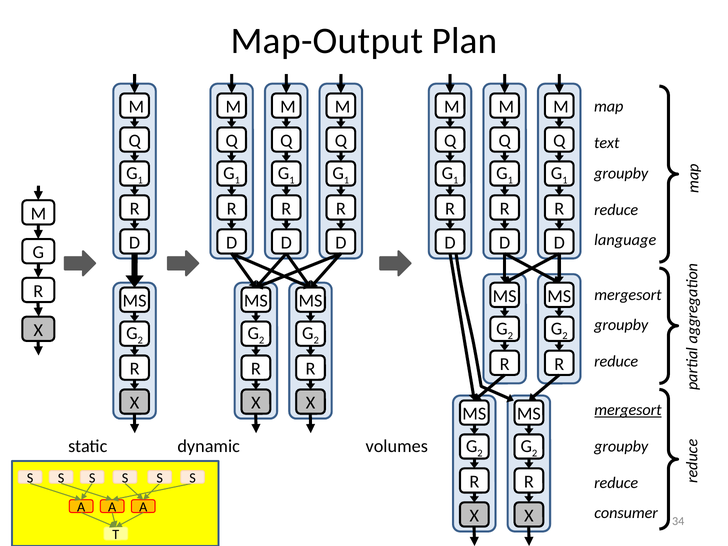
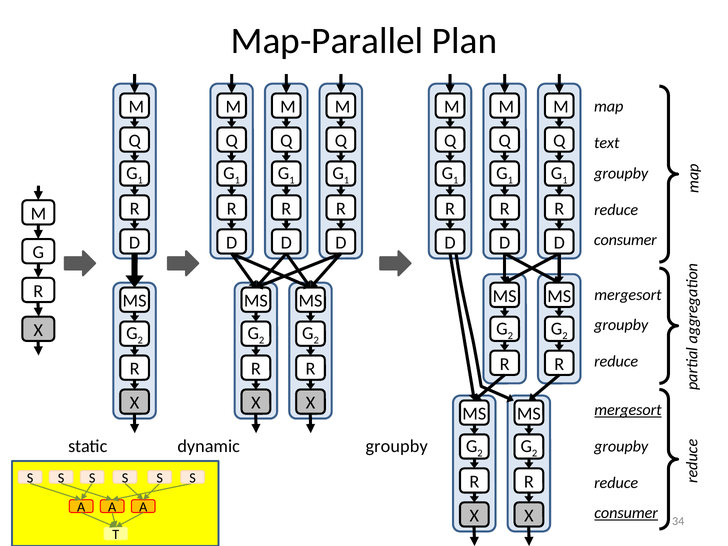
Map-Output: Map-Output -> Map-Parallel
language at (625, 240): language -> consumer
volumes at (397, 446): volumes -> groupby
consumer at (626, 513) underline: none -> present
